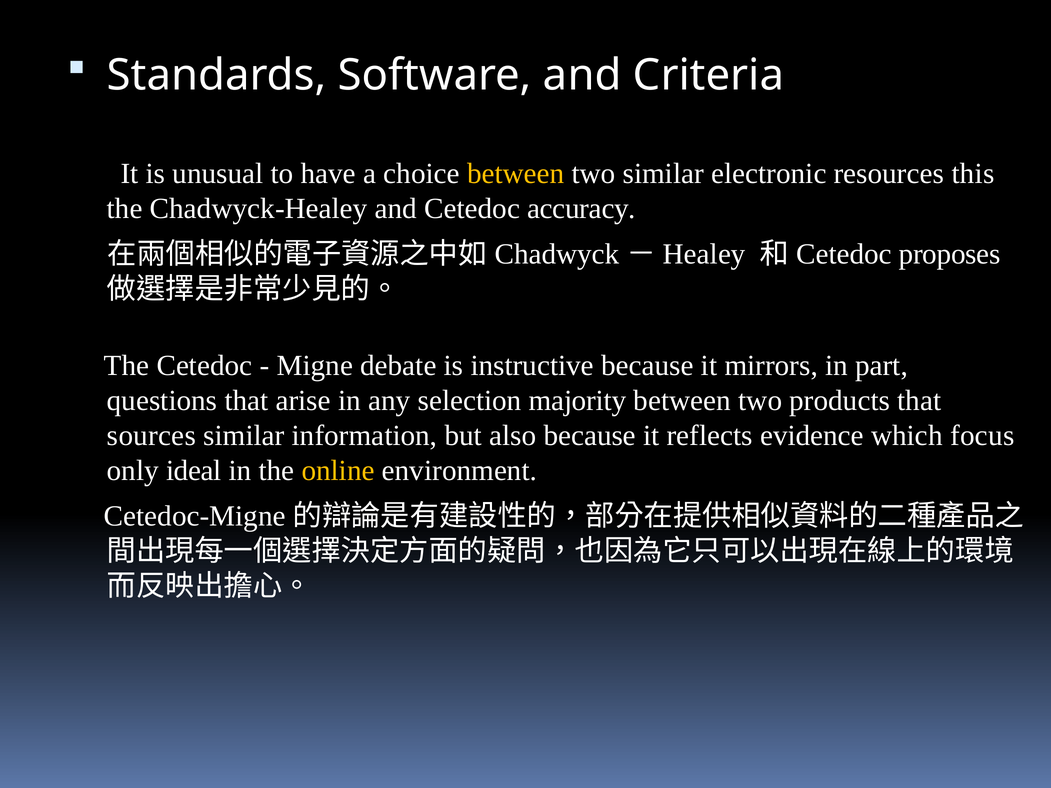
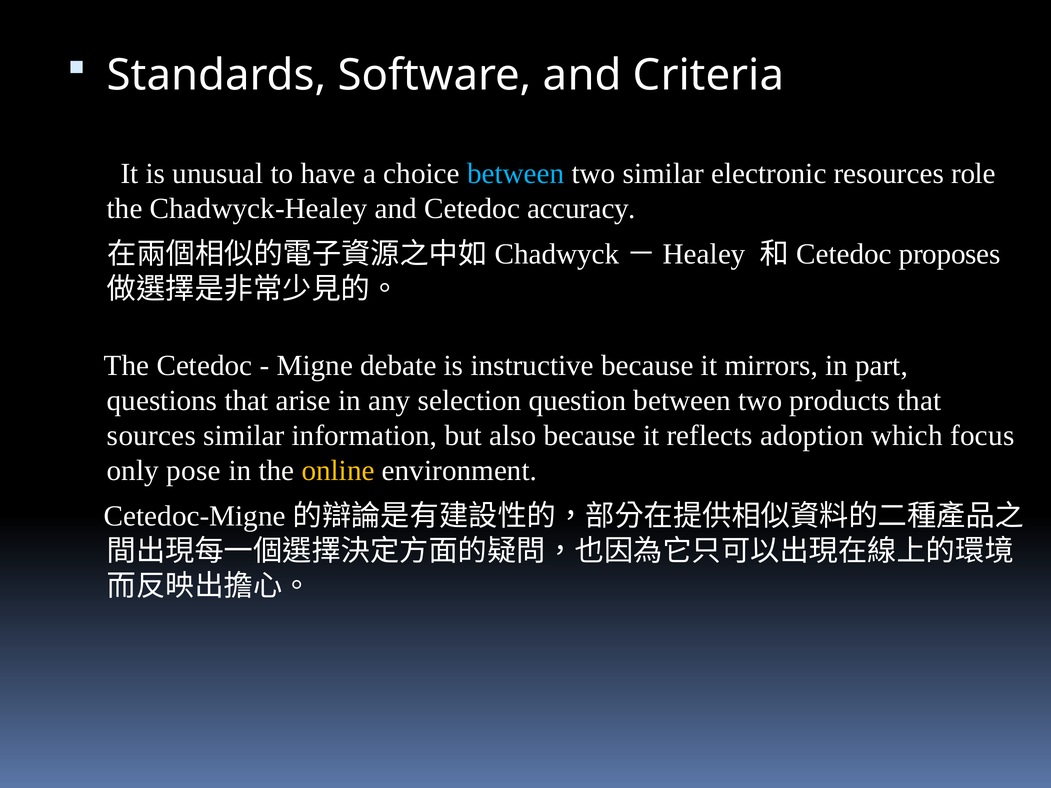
between at (516, 174) colour: yellow -> light blue
this: this -> role
majority: majority -> question
evidence: evidence -> adoption
ideal: ideal -> pose
